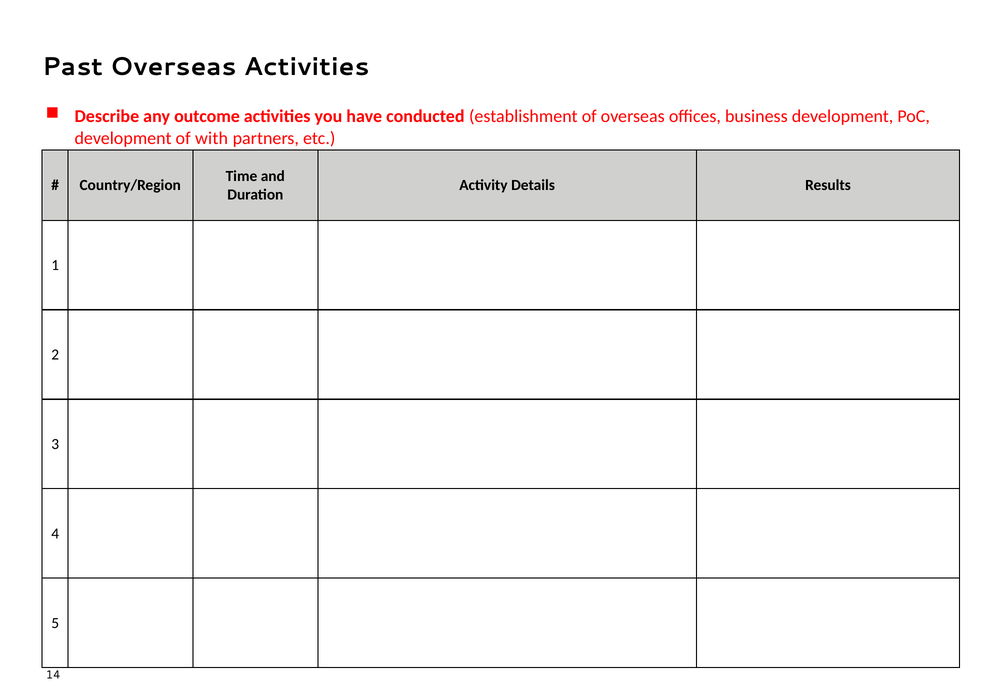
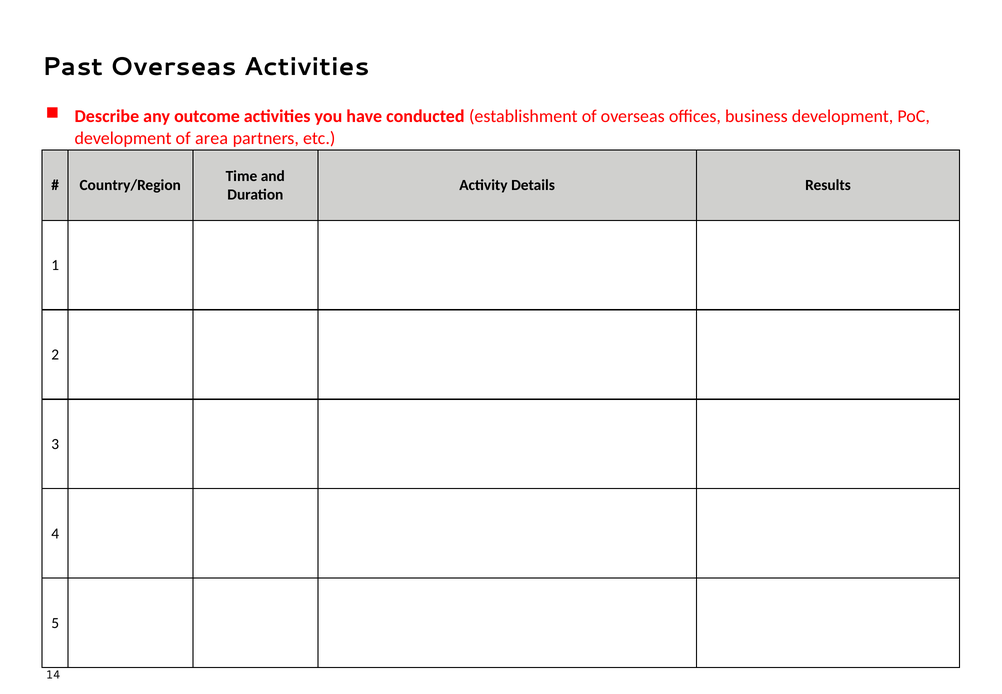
with: with -> area
